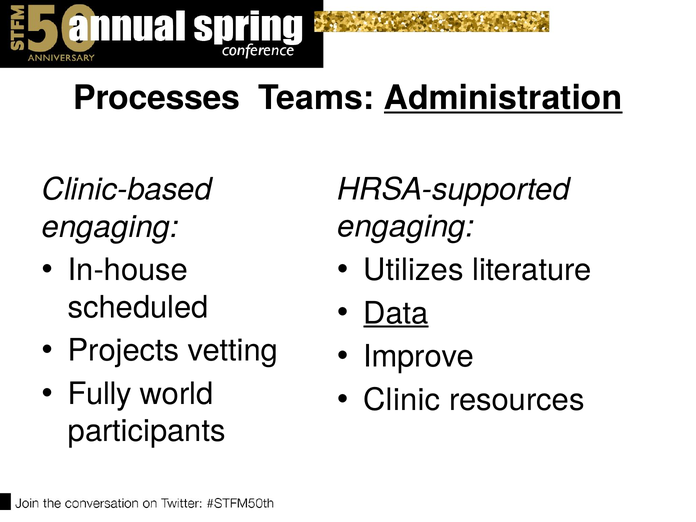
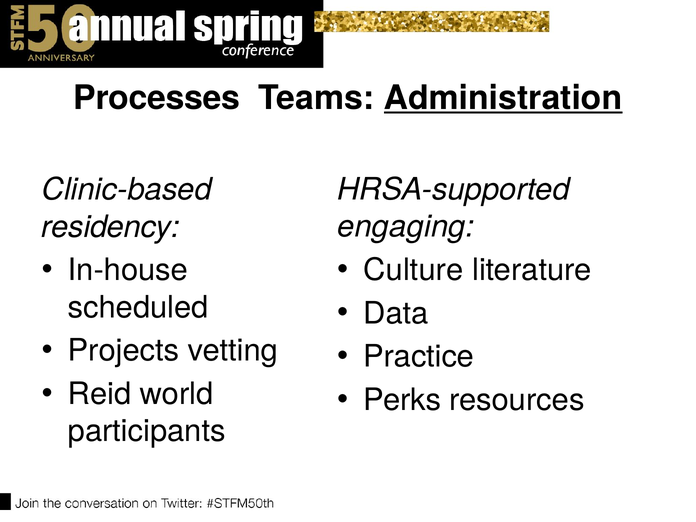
engaging at (110, 227): engaging -> residency
Utilizes: Utilizes -> Culture
Data underline: present -> none
Improve: Improve -> Practice
Fully: Fully -> Reid
Clinic: Clinic -> Perks
